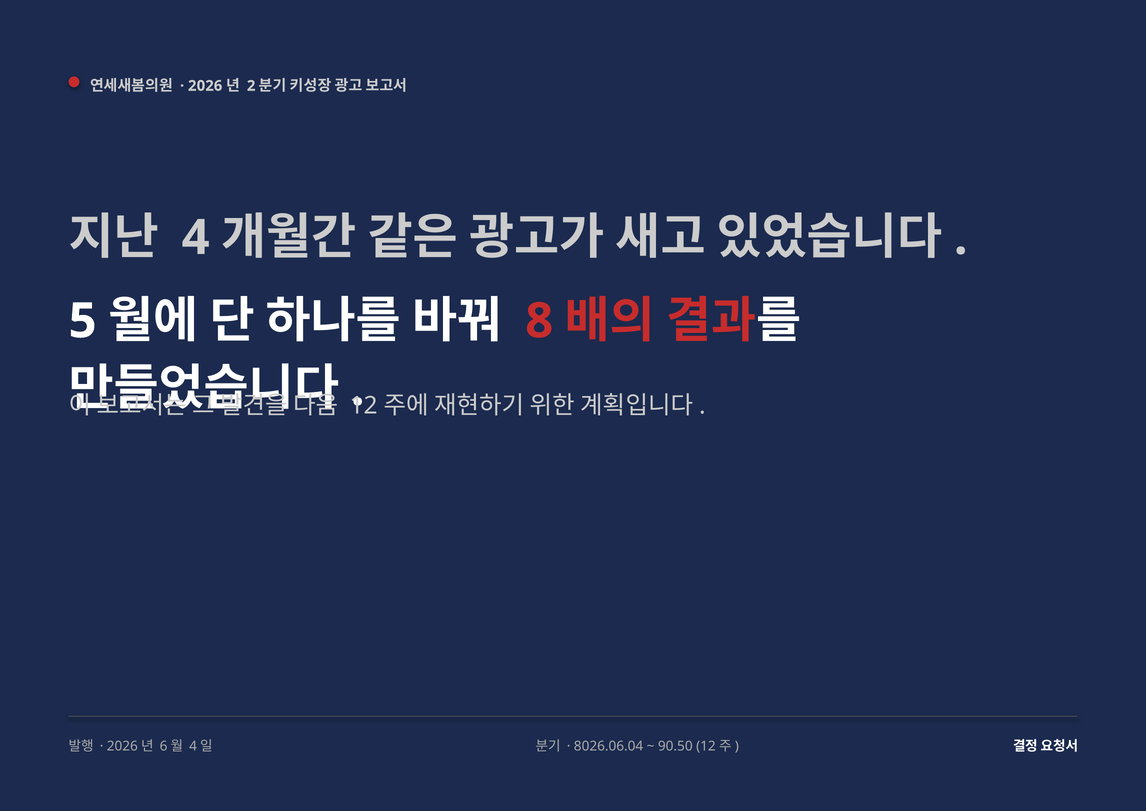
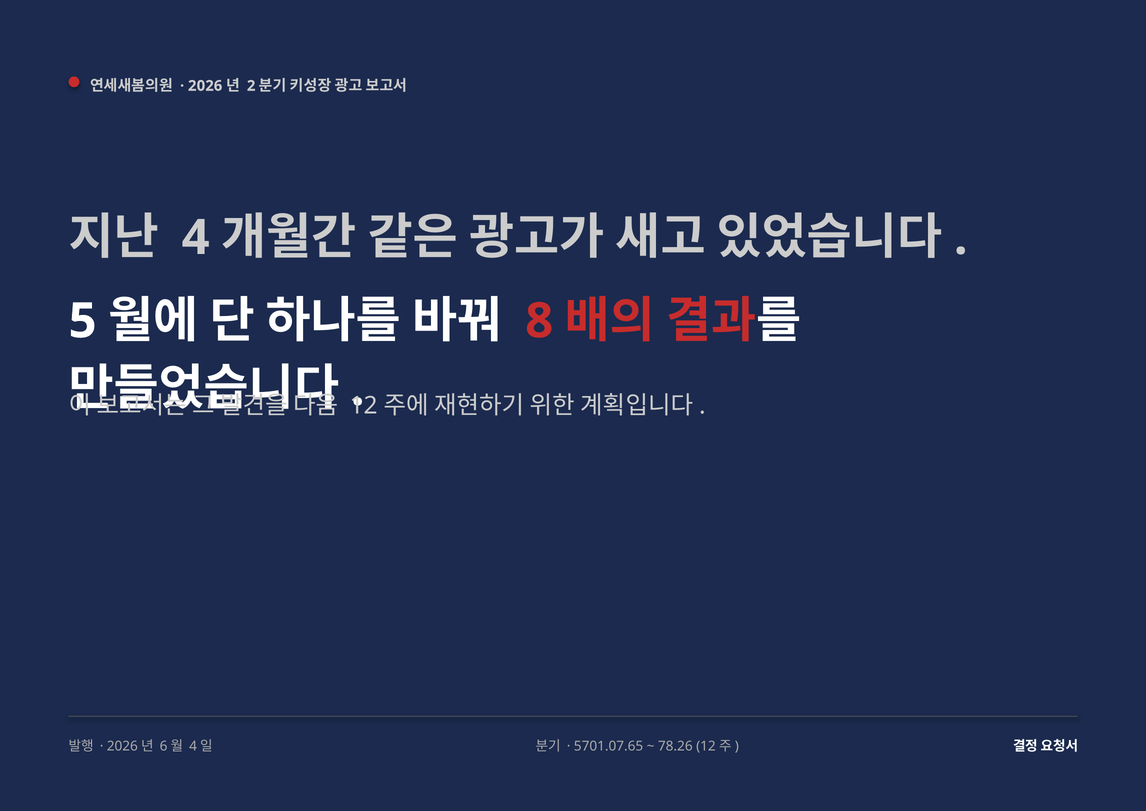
8026.06.04: 8026.06.04 -> 5701.07.65
90.50: 90.50 -> 78.26
